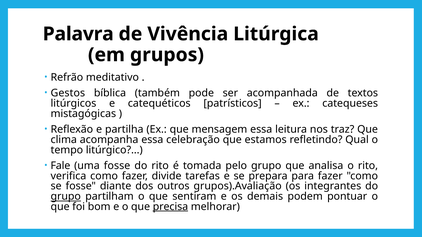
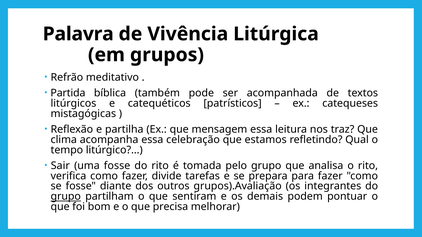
Gestos: Gestos -> Partida
Fale: Fale -> Sair
precisa underline: present -> none
